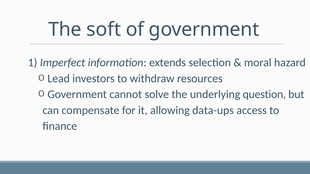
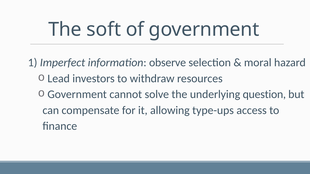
extends: extends -> observe
data-ups: data-ups -> type-ups
